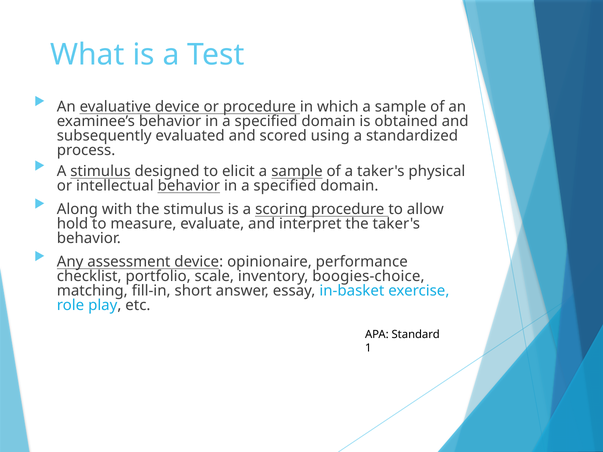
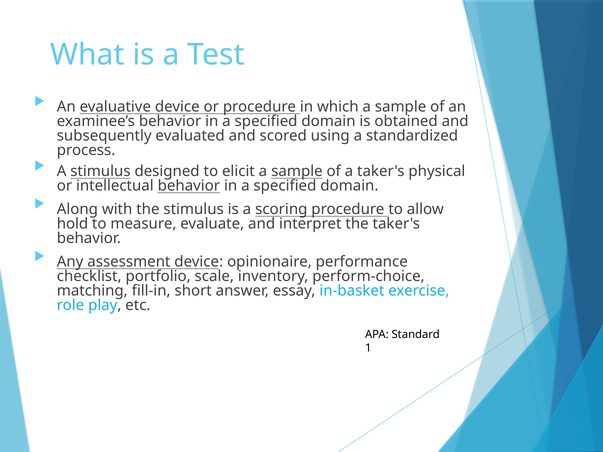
boogies-choice: boogies-choice -> perform-choice
